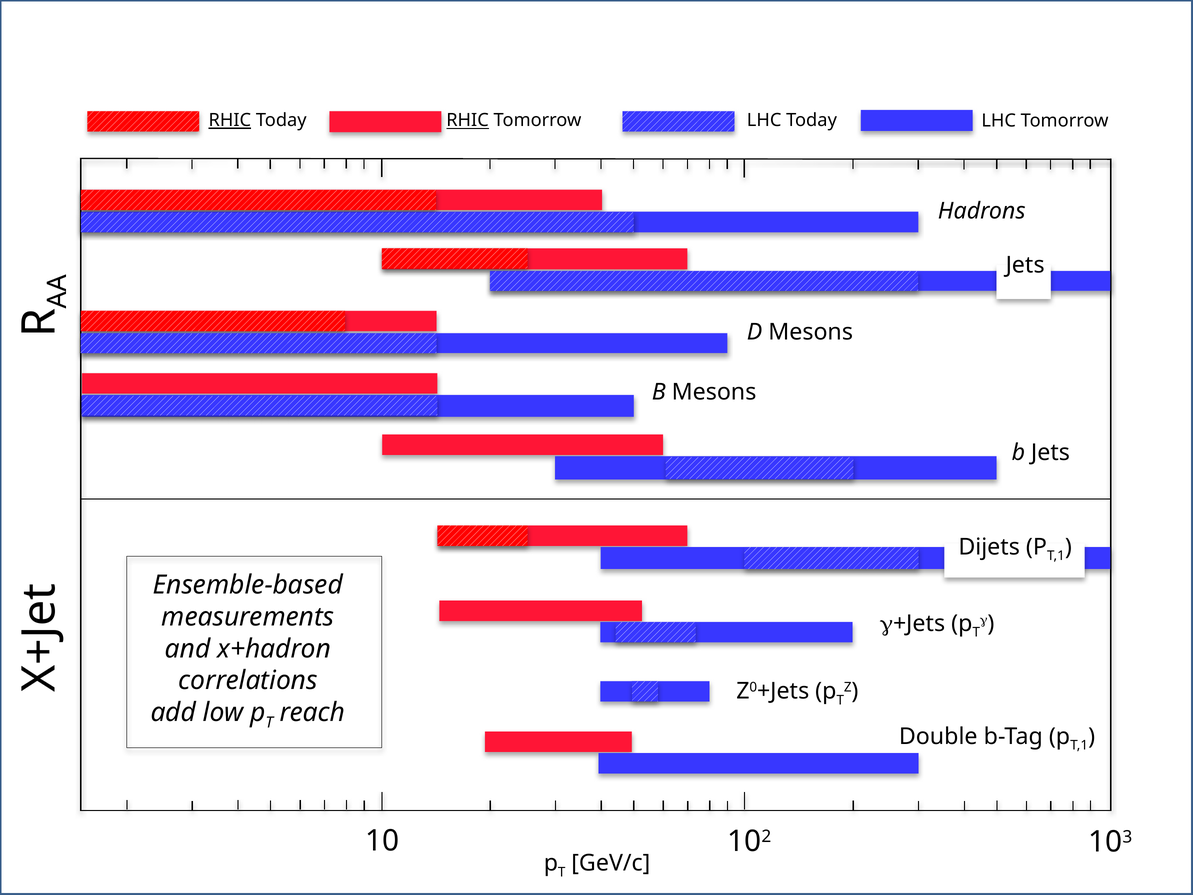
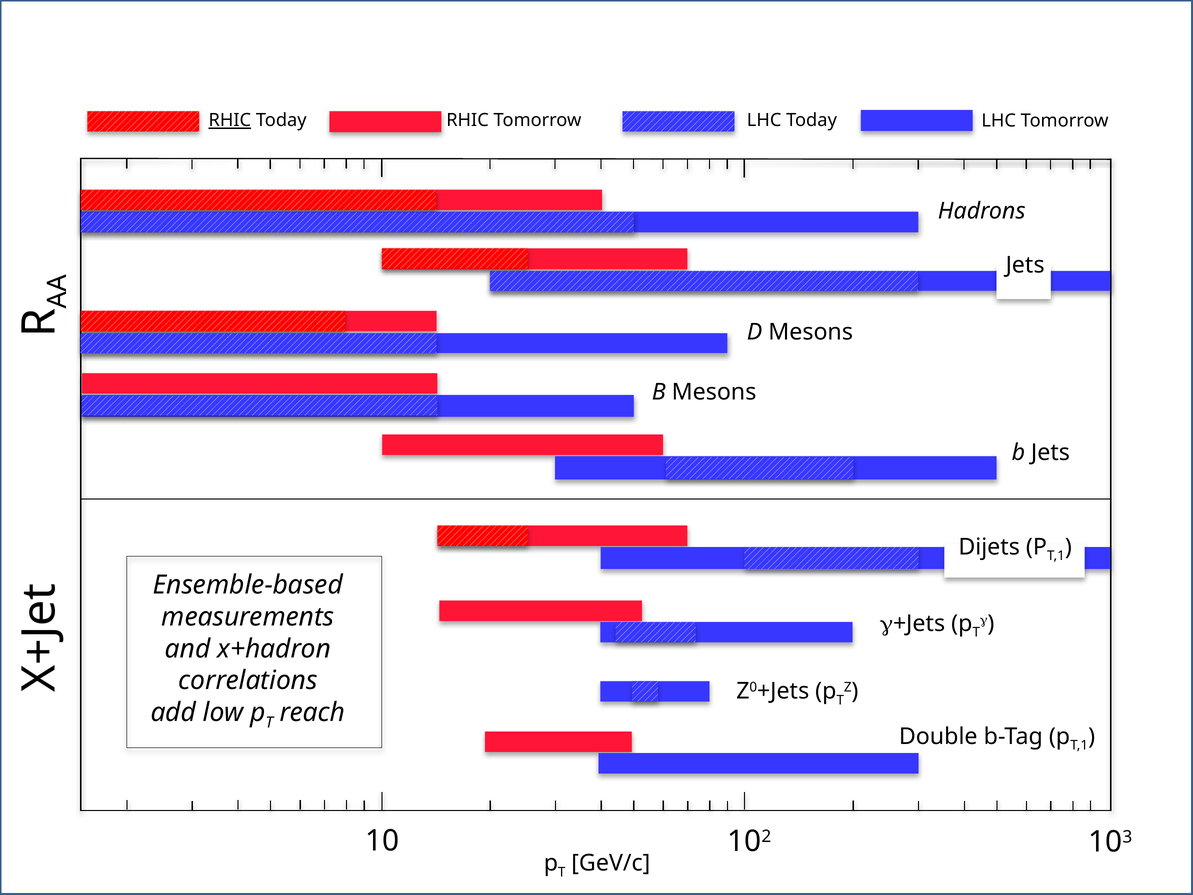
RHIC at (468, 120) underline: present -> none
